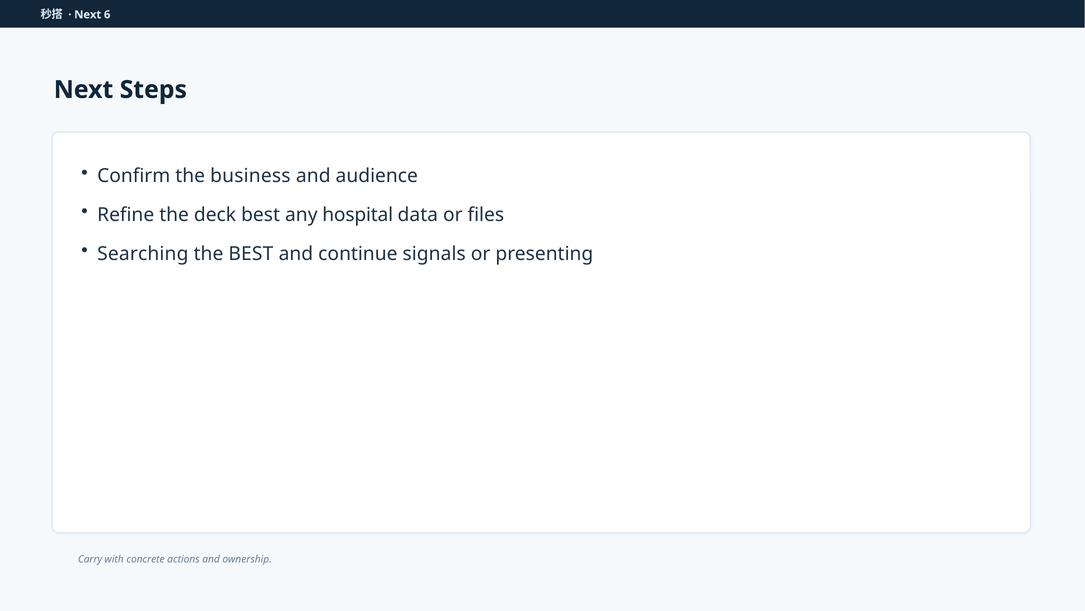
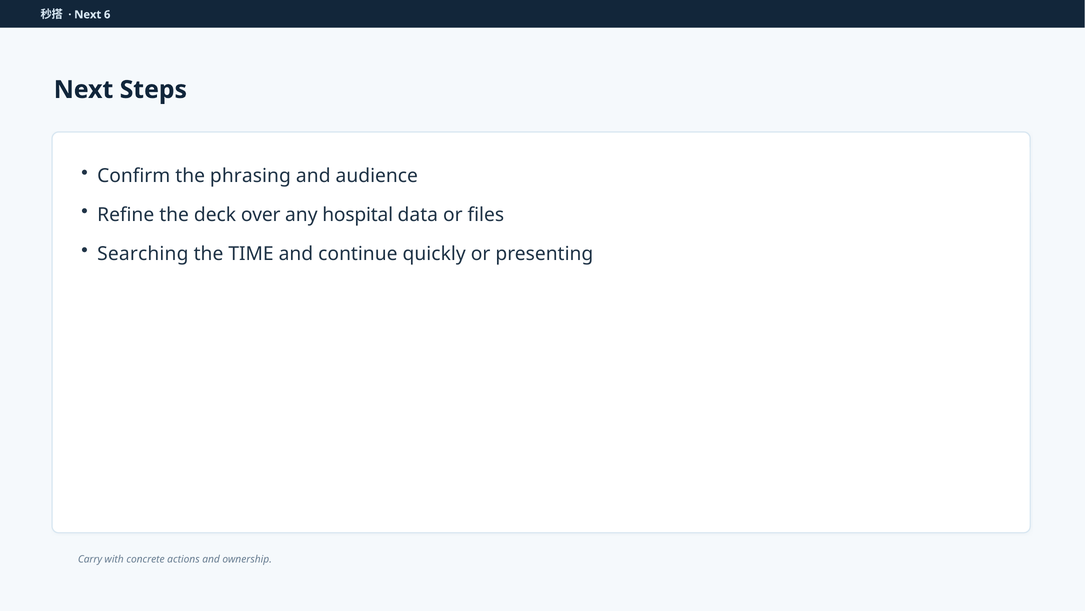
business: business -> phrasing
deck best: best -> over
the BEST: BEST -> TIME
signals: signals -> quickly
